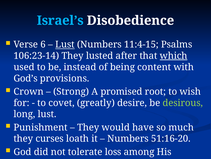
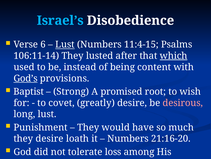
106:23-14: 106:23-14 -> 106:11-14
God’s underline: none -> present
Crown: Crown -> Baptist
desirous colour: light green -> pink
they curses: curses -> desire
51:16-20: 51:16-20 -> 21:16-20
